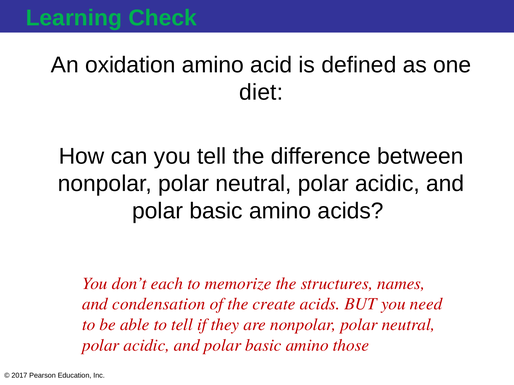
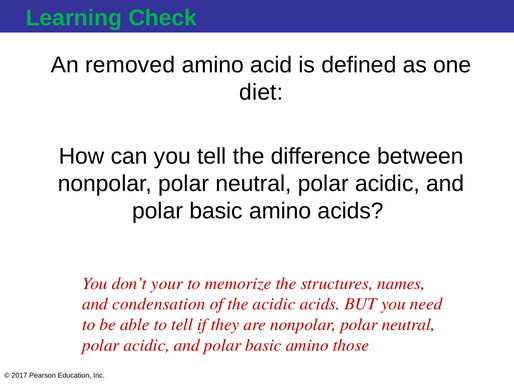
oxidation: oxidation -> removed
each: each -> your
the create: create -> acidic
